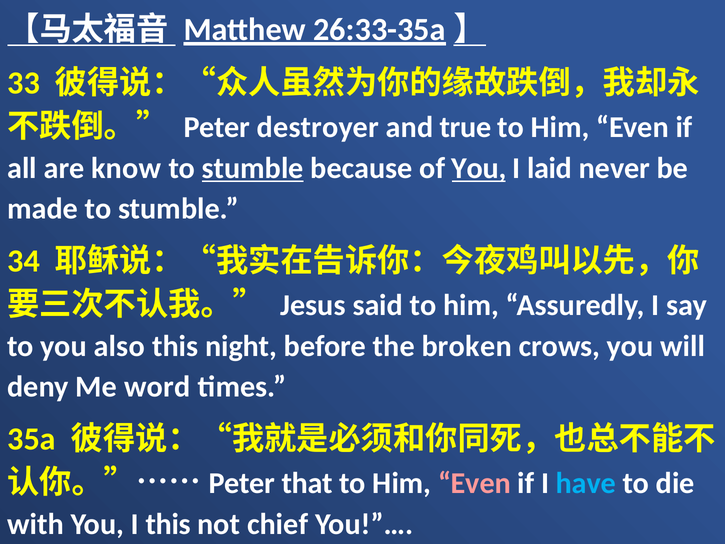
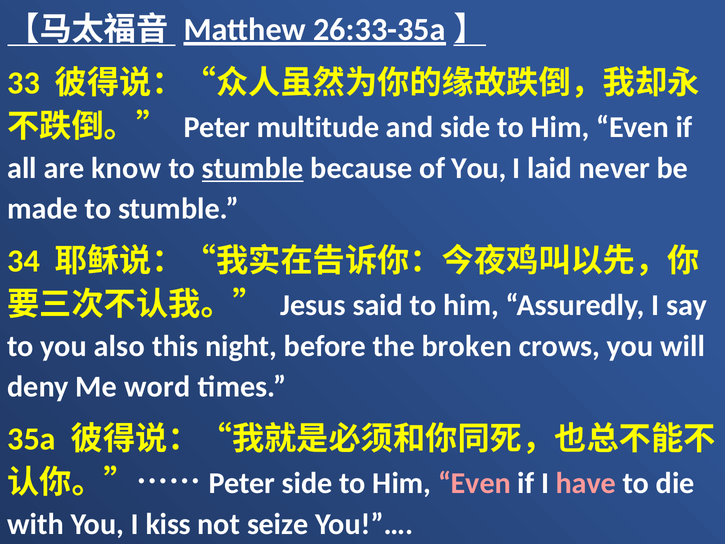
destroyer: destroyer -> multitude
and true: true -> side
You at (479, 168) underline: present -> none
that at (307, 483): that -> side
have colour: light blue -> pink
I this: this -> kiss
chief: chief -> seize
